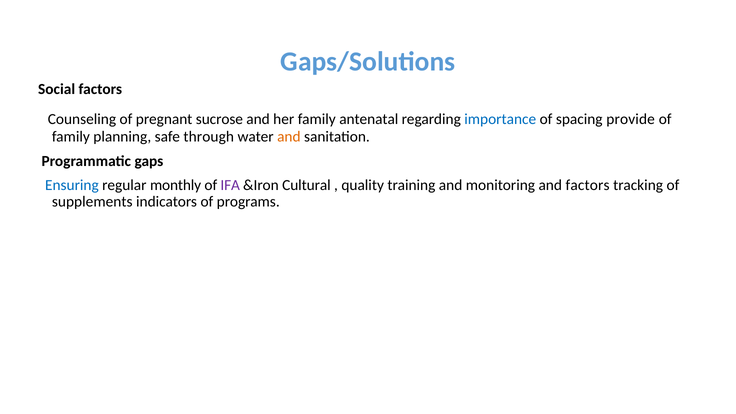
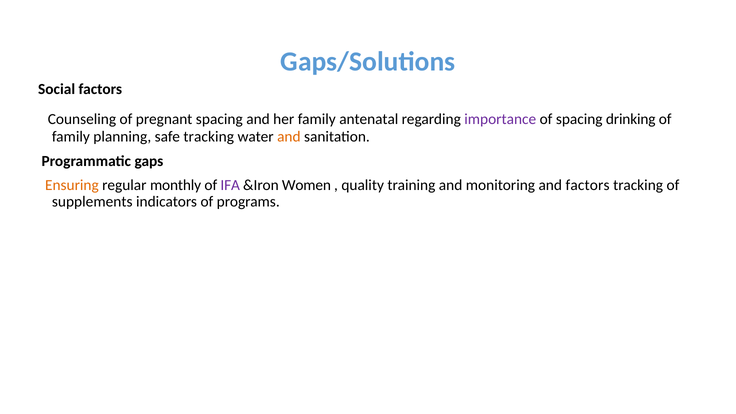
pregnant sucrose: sucrose -> spacing
importance colour: blue -> purple
provide: provide -> drinking
safe through: through -> tracking
Ensuring colour: blue -> orange
Cultural: Cultural -> Women
